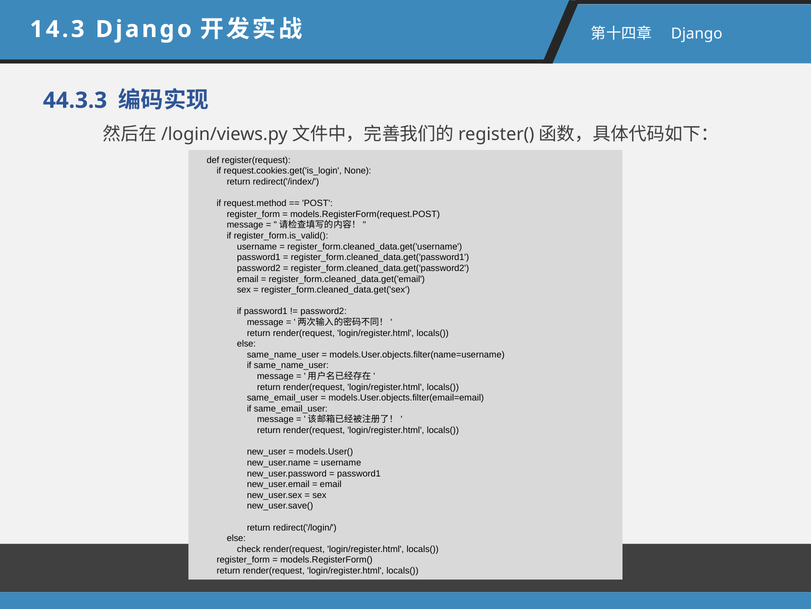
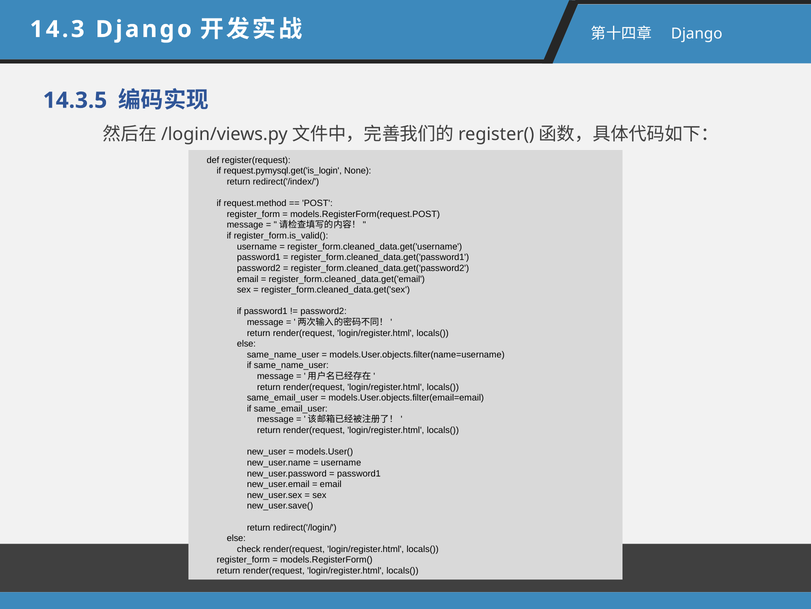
44.3.3: 44.3.3 -> 14.3.5
request.cookies.get('is_login: request.cookies.get('is_login -> request.pymysql.get('is_login
